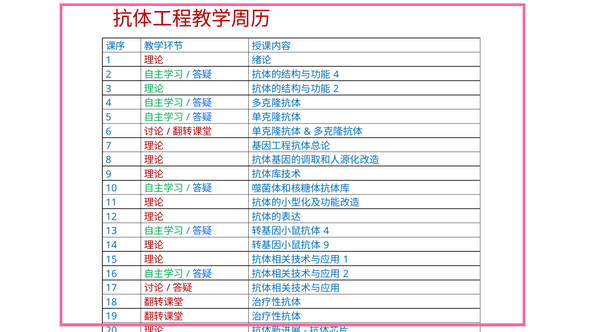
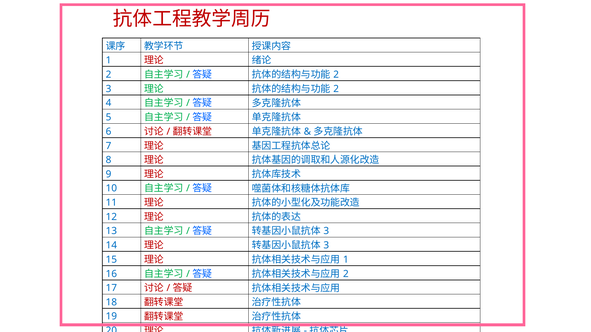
4 at (336, 75): 4 -> 2
4 at (326, 231): 4 -> 3
9 at (326, 246): 9 -> 3
